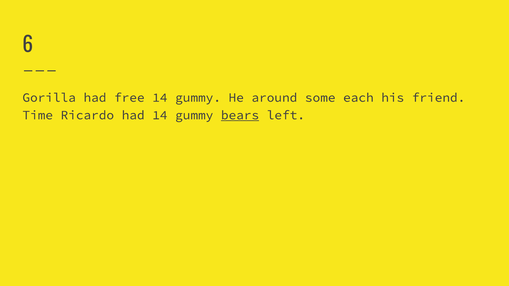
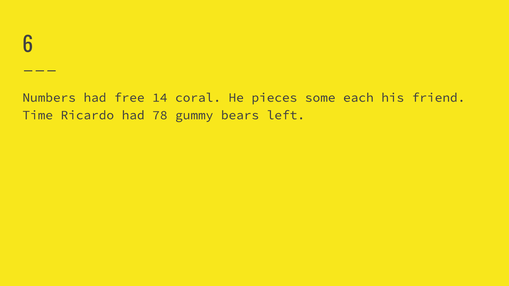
Gorilla: Gorilla -> Numbers
gummy at (198, 98): gummy -> coral
around: around -> pieces
had 14: 14 -> 78
bears underline: present -> none
